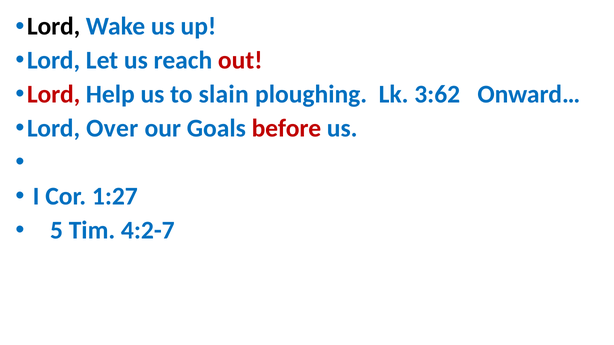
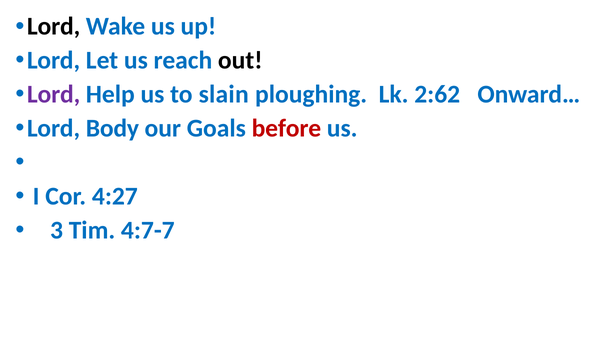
out colour: red -> black
Lord at (54, 95) colour: red -> purple
3:62: 3:62 -> 2:62
Over: Over -> Body
1:27: 1:27 -> 4:27
5: 5 -> 3
4:2-7: 4:2-7 -> 4:7-7
